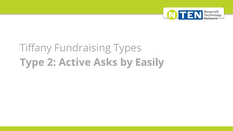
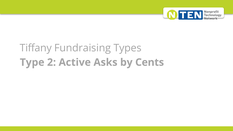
Easily: Easily -> Cents
